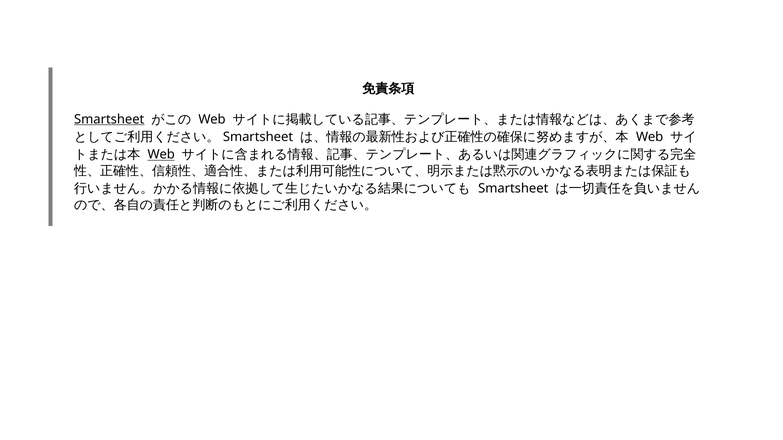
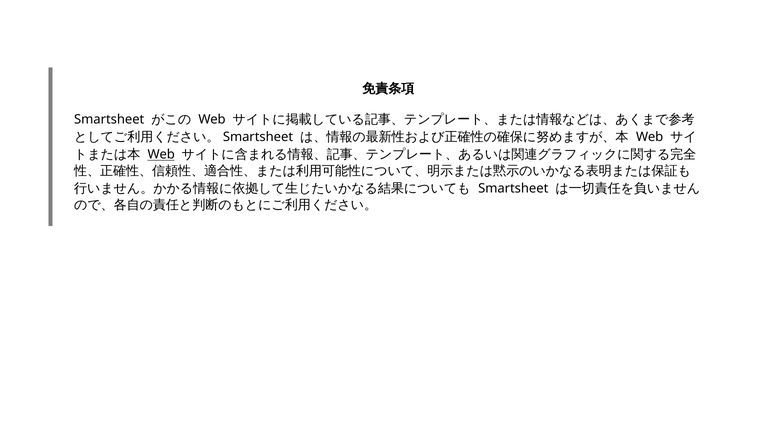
Smartsheet at (109, 119) underline: present -> none
